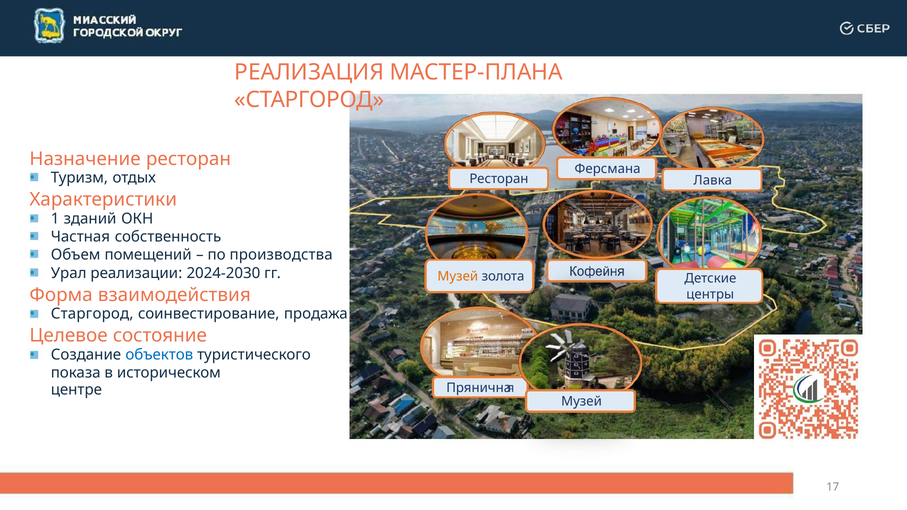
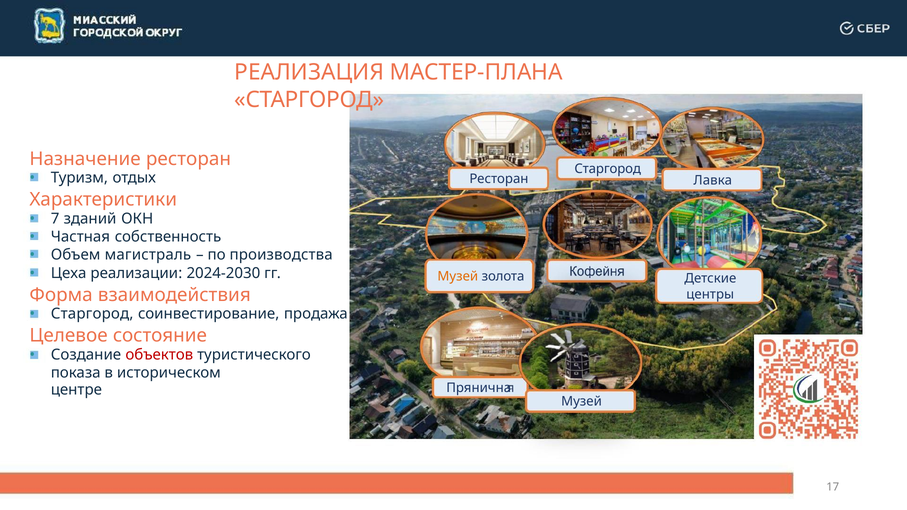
Ферсмана at (608, 169): Ферсмана -> Старгород
1: 1 -> 7
помещений: помещений -> магистраль
Урал: Урал -> Цеха
объектов colour: blue -> red
